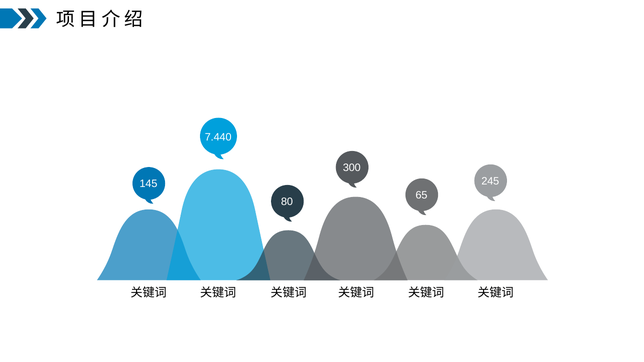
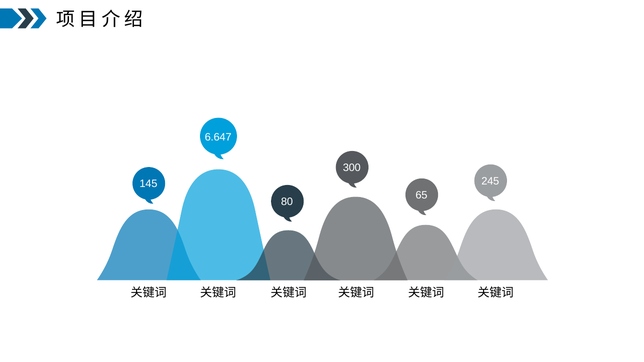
7.440: 7.440 -> 6.647
